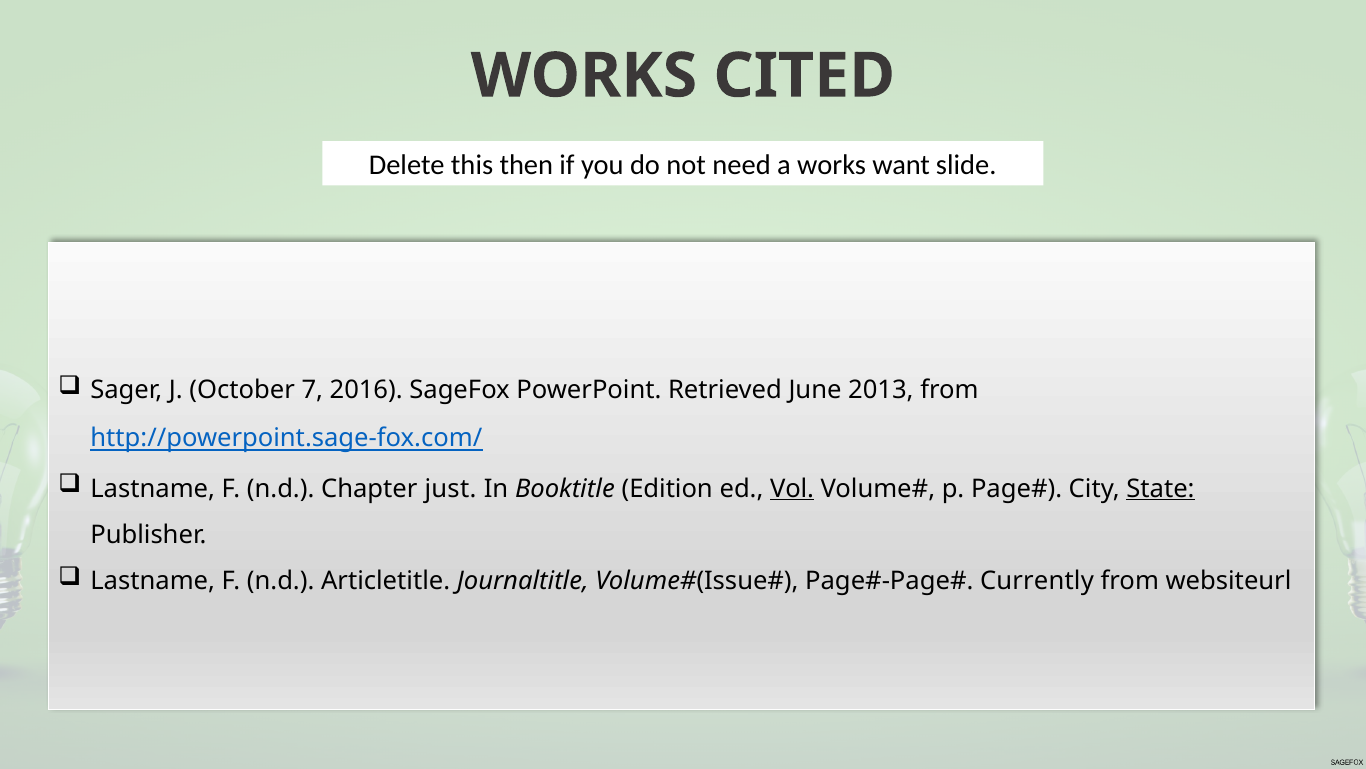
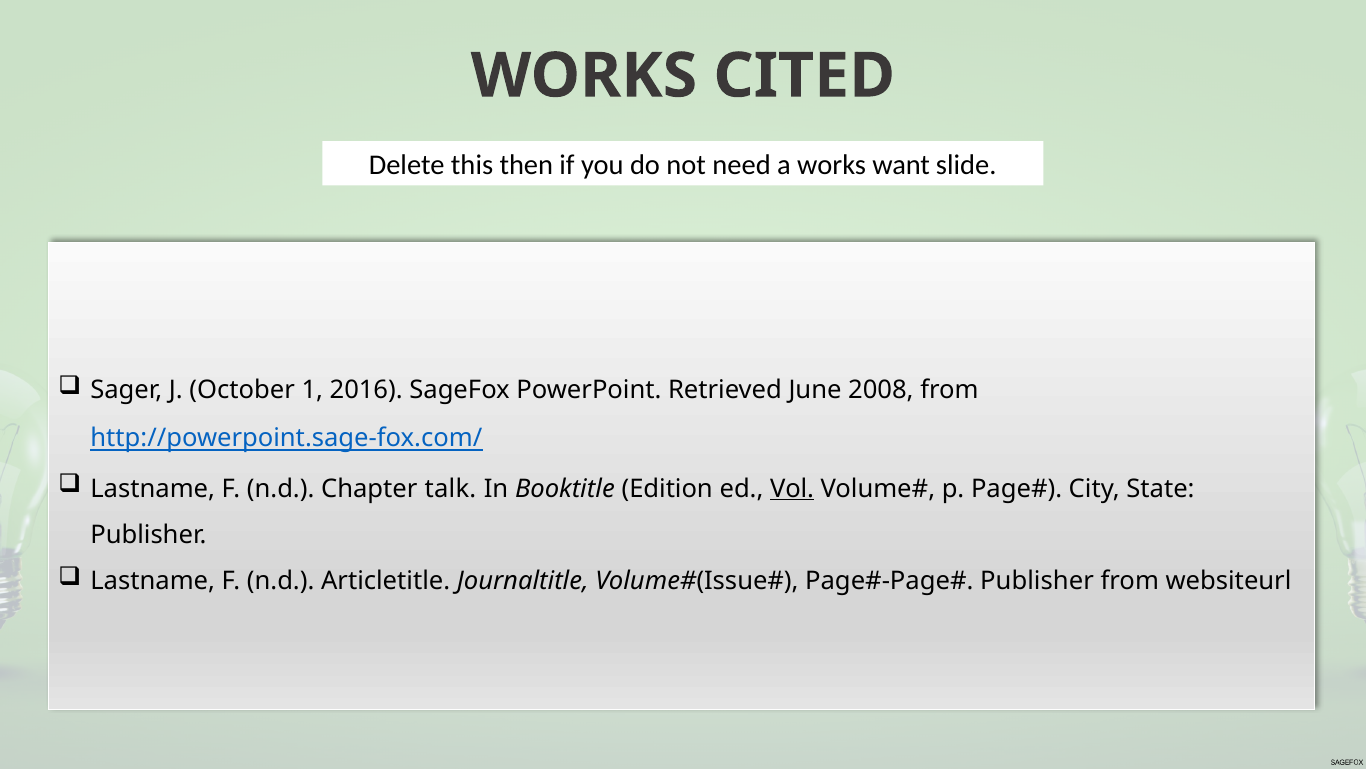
7: 7 -> 1
2013: 2013 -> 2008
just: just -> talk
State underline: present -> none
Currently at (1037, 580): Currently -> Publisher
